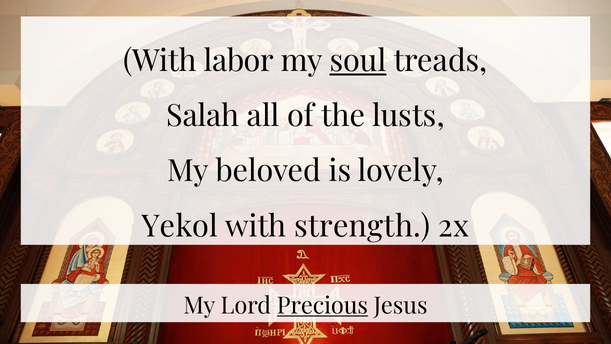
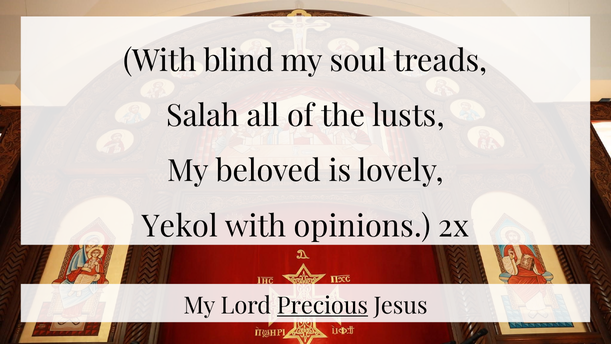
labor: labor -> blind
soul underline: present -> none
strength: strength -> opinions
